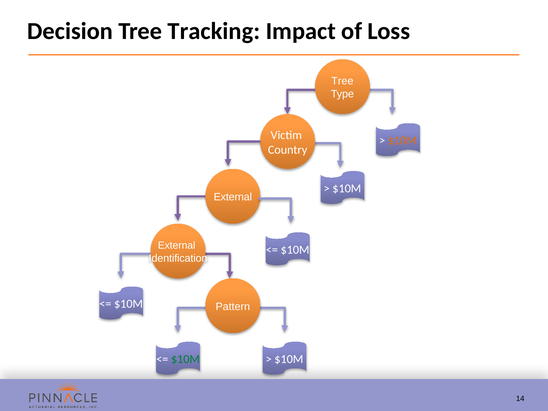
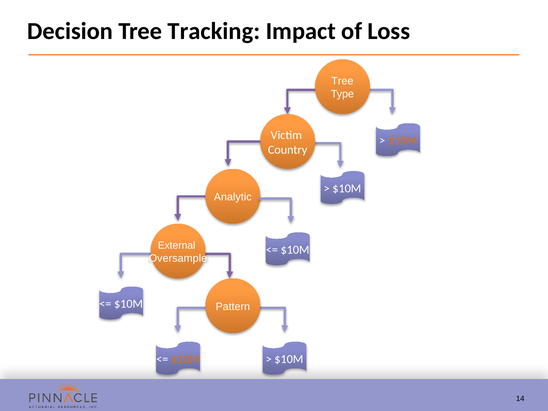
External at (233, 197): External -> Analytic
Identification: Identification -> Oversample
$10M at (185, 359) colour: green -> orange
